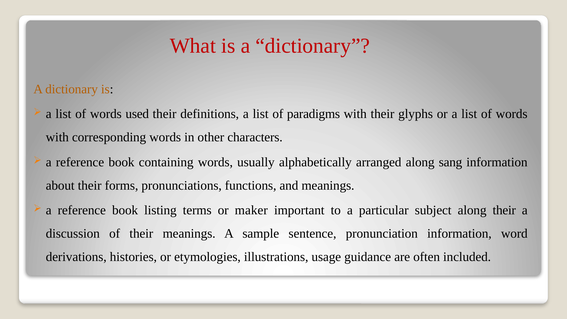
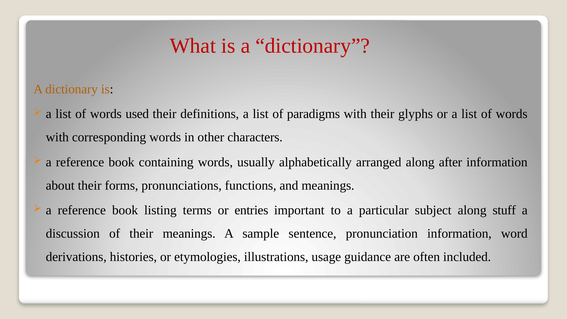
sang: sang -> after
maker: maker -> entries
along their: their -> stuff
